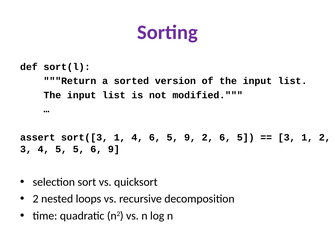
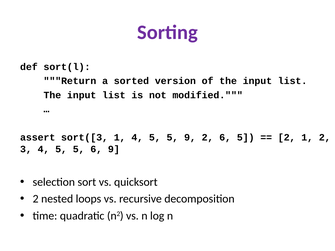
1 4 6: 6 -> 5
3 at (287, 138): 3 -> 2
